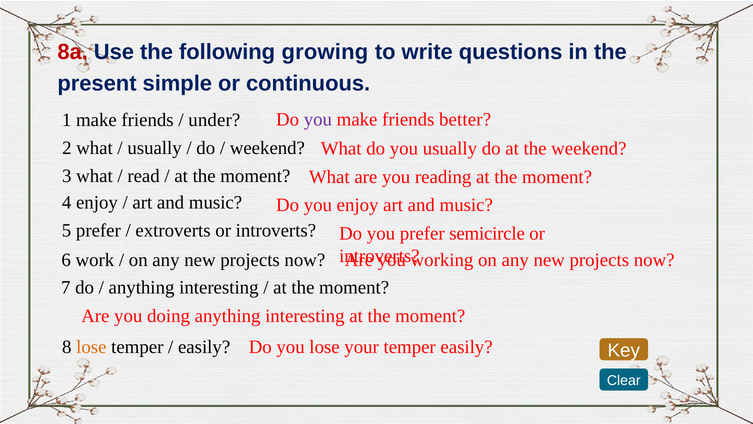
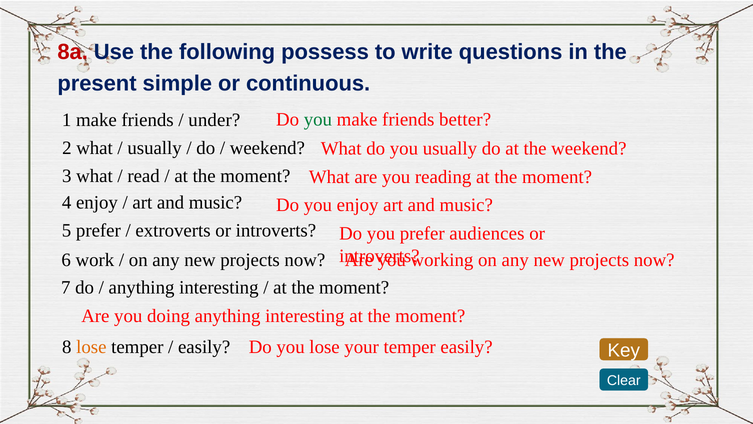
growing: growing -> possess
you at (318, 120) colour: purple -> green
semicircle: semicircle -> audiences
